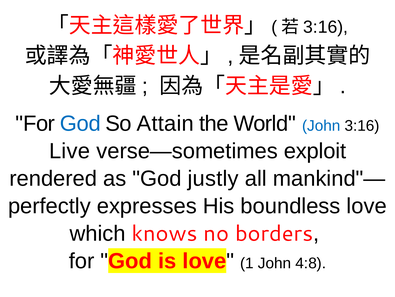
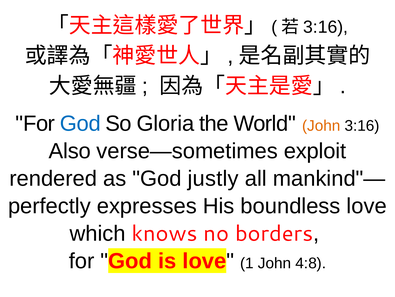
Attain: Attain -> Gloria
John at (321, 125) colour: blue -> orange
Live: Live -> Also
